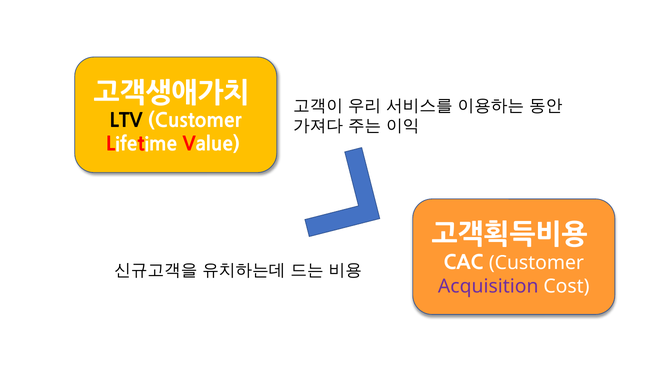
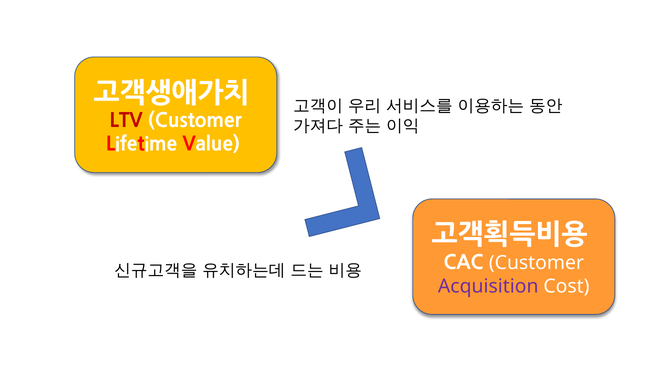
LTV colour: black -> red
